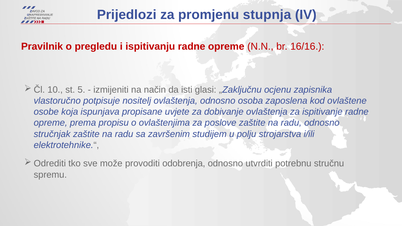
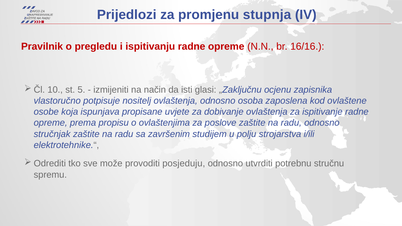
odobrenja: odobrenja -> posjeduju
